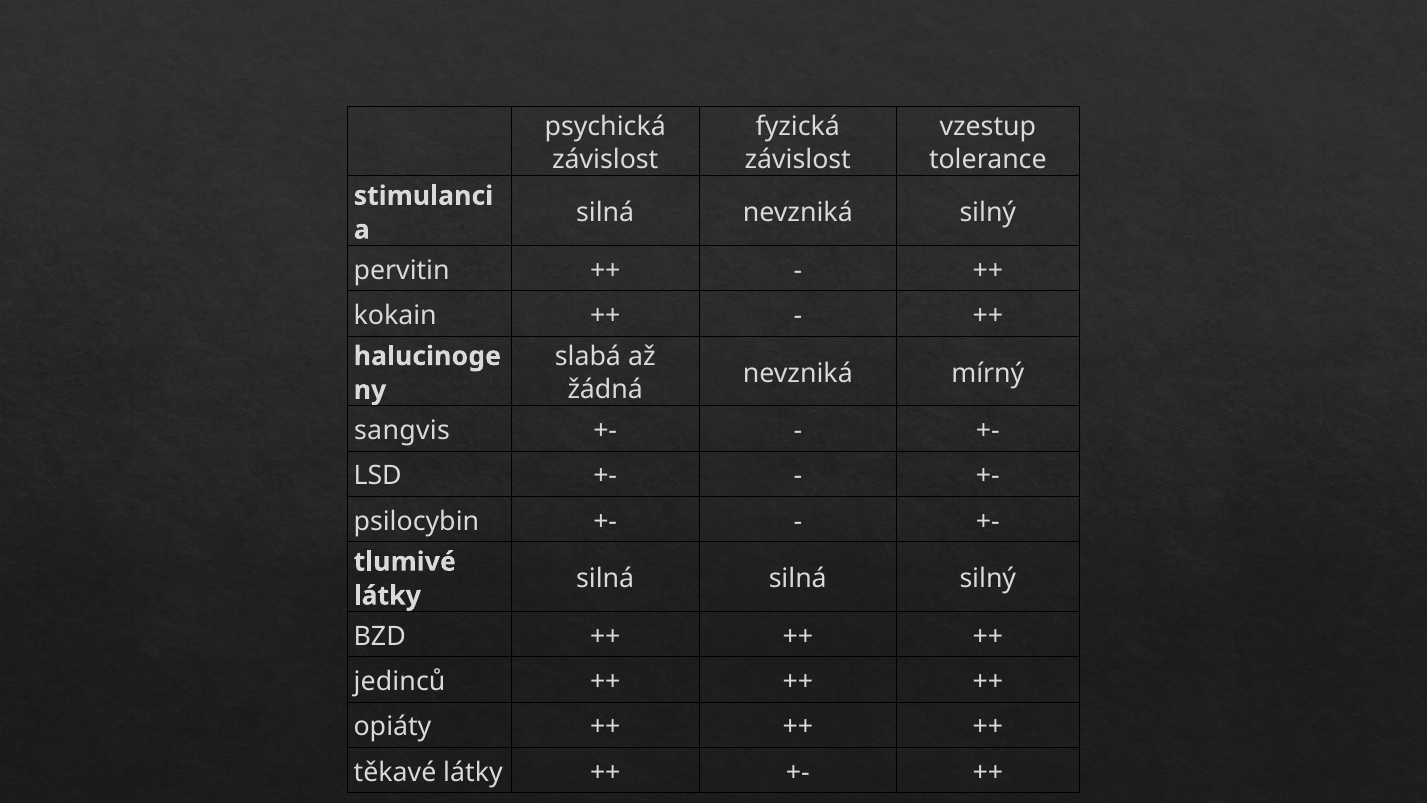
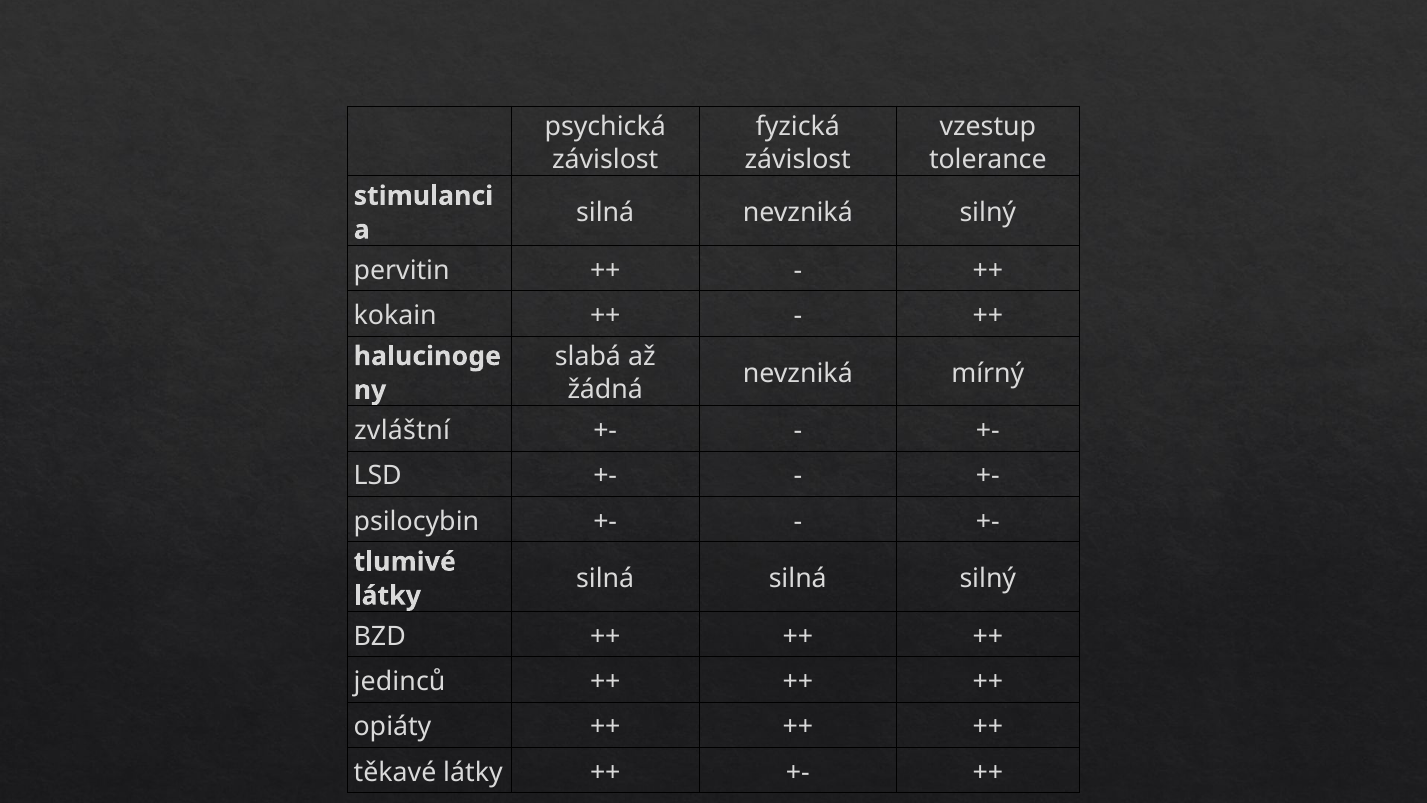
sangvis: sangvis -> zvláštní
